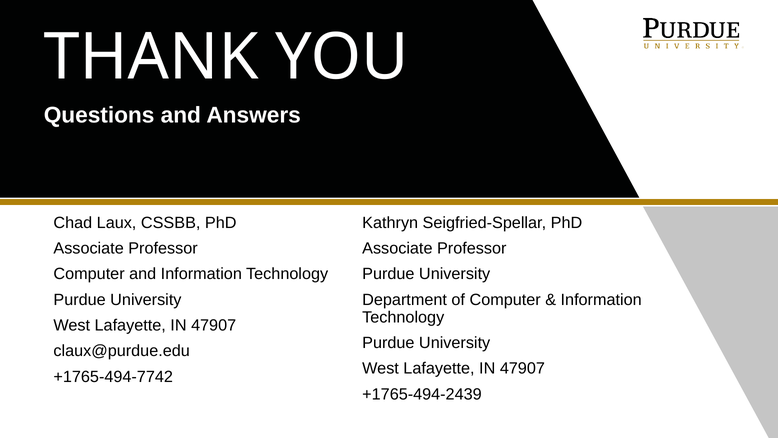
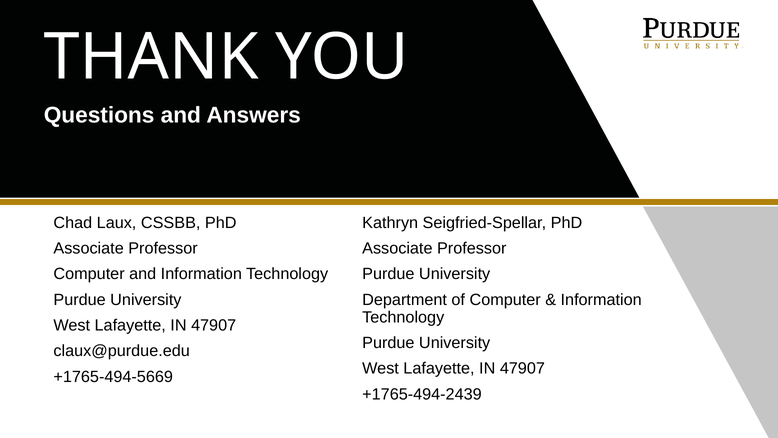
+1765-494-7742: +1765-494-7742 -> +1765-494-5669
